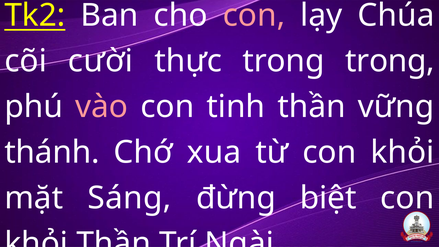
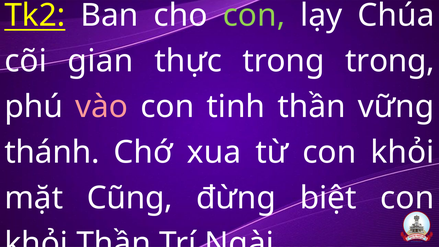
con at (254, 15) colour: pink -> light green
cười: cười -> gian
Sáng: Sáng -> Cũng
